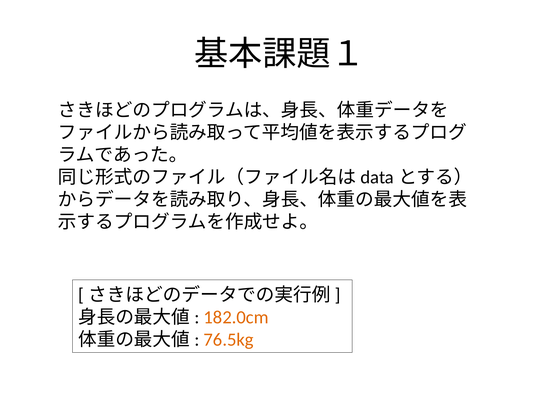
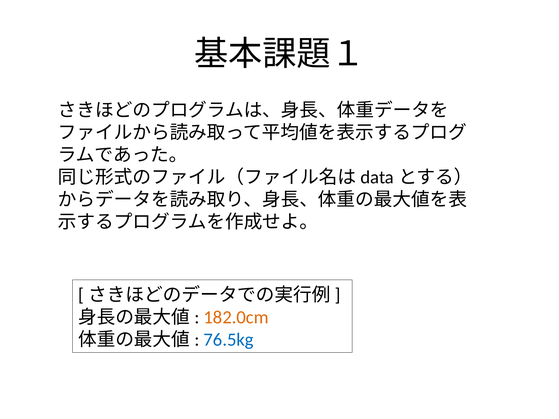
76.5kg colour: orange -> blue
